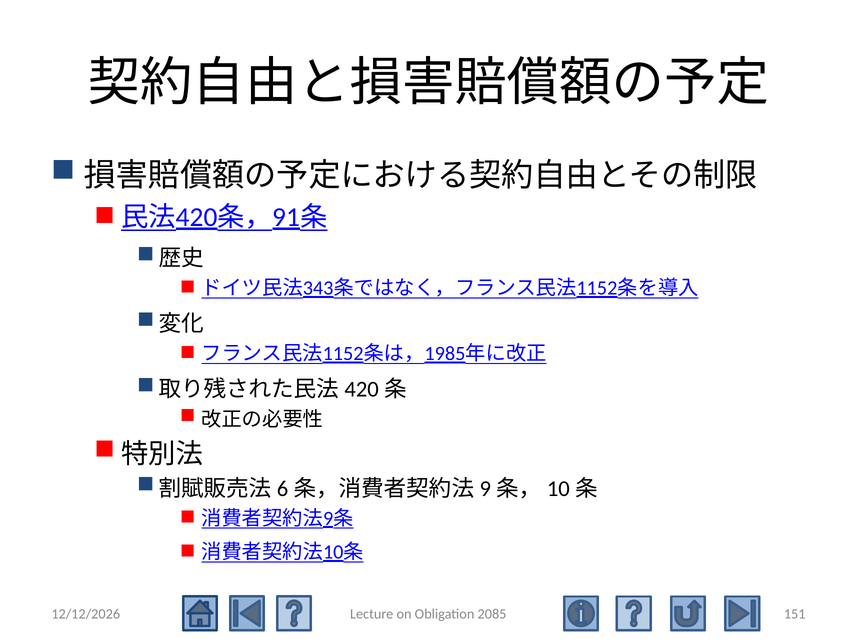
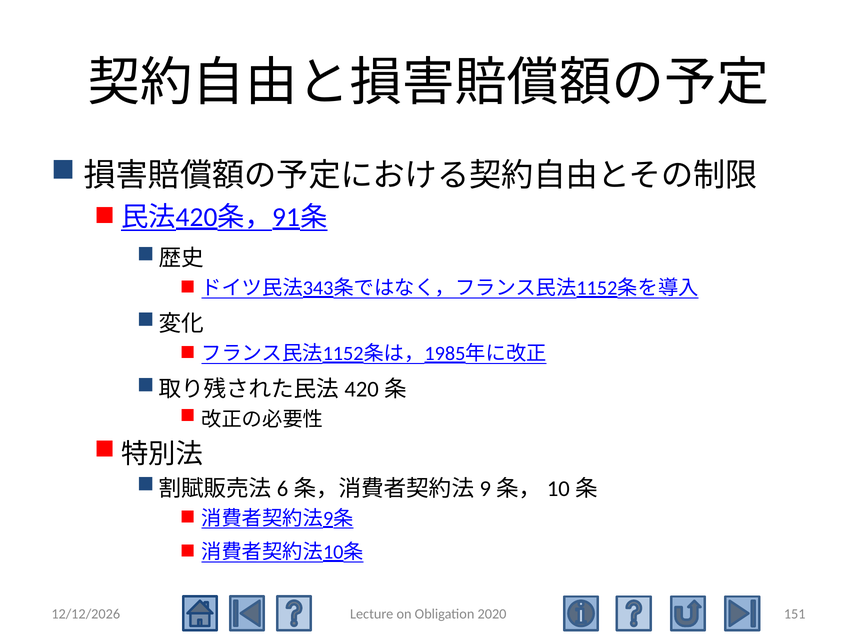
2085: 2085 -> 2020
